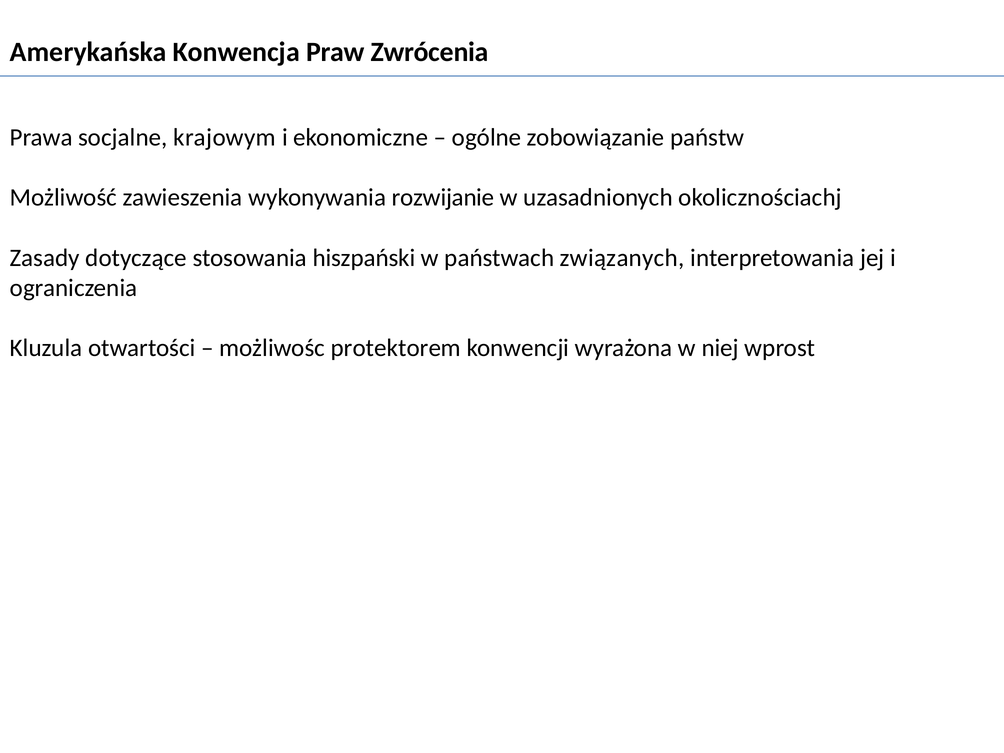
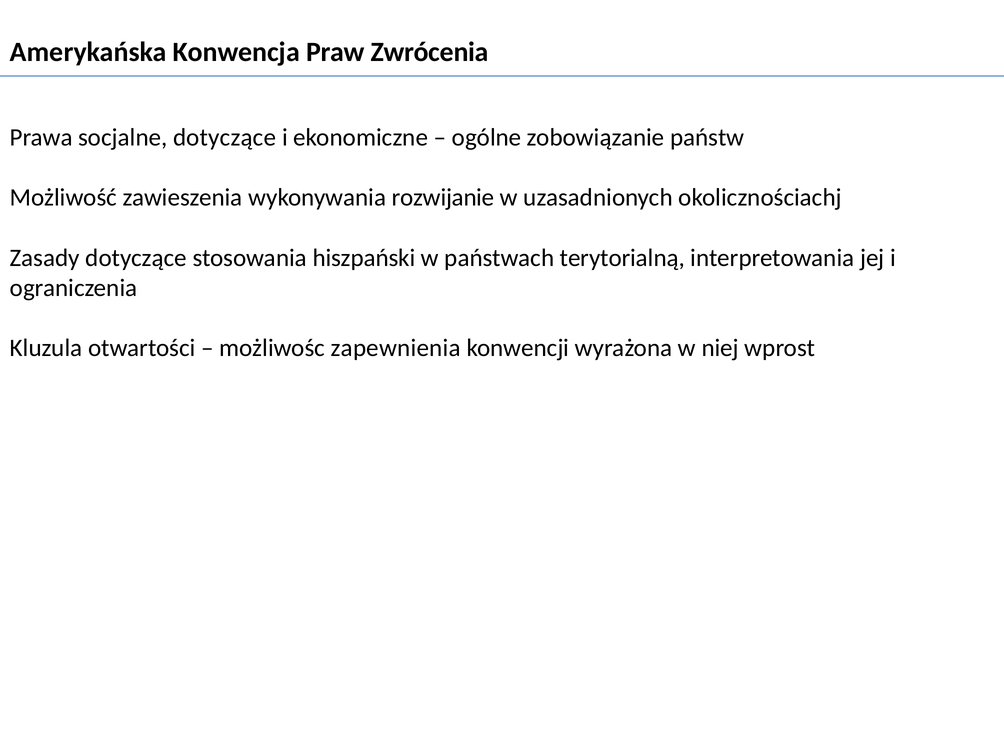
socjalne krajowym: krajowym -> dotyczące
związanych: związanych -> terytorialną
protektorem: protektorem -> zapewnienia
